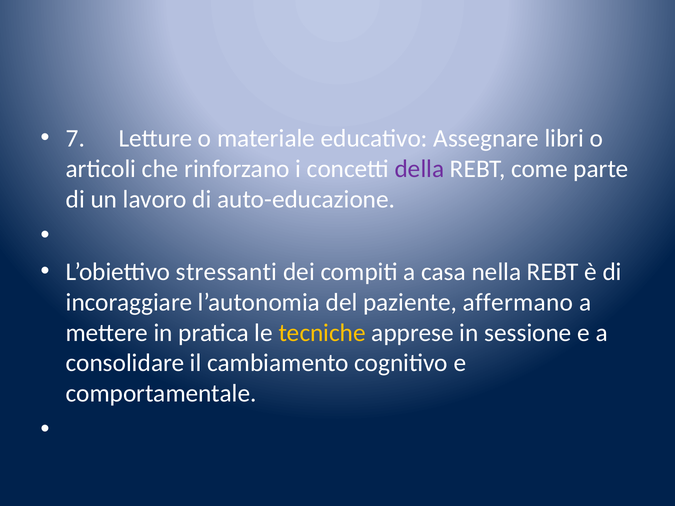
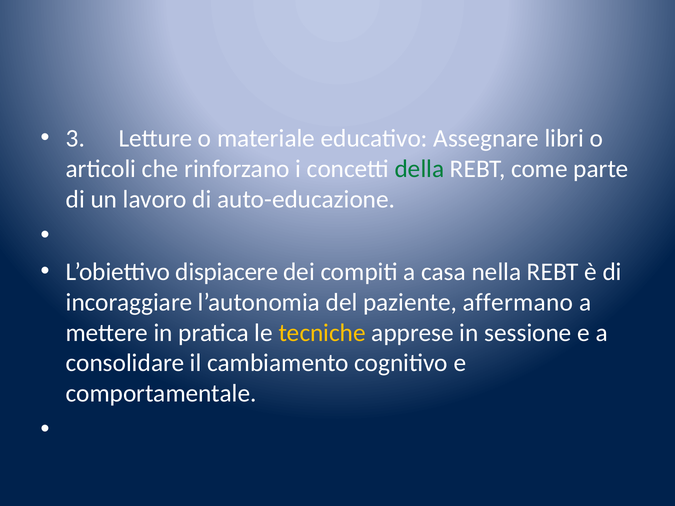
7: 7 -> 3
della colour: purple -> green
stressanti: stressanti -> dispiacere
